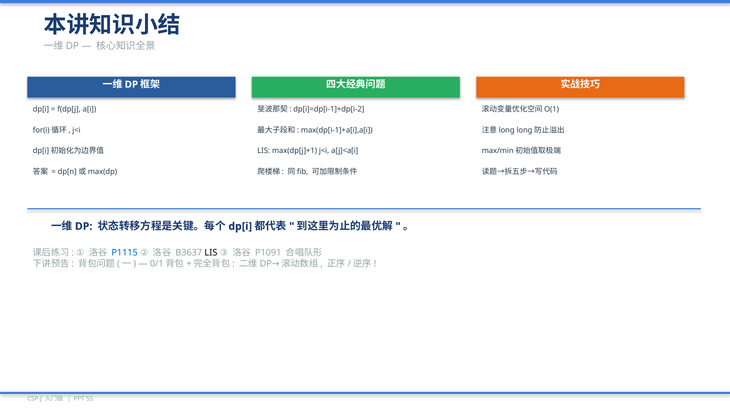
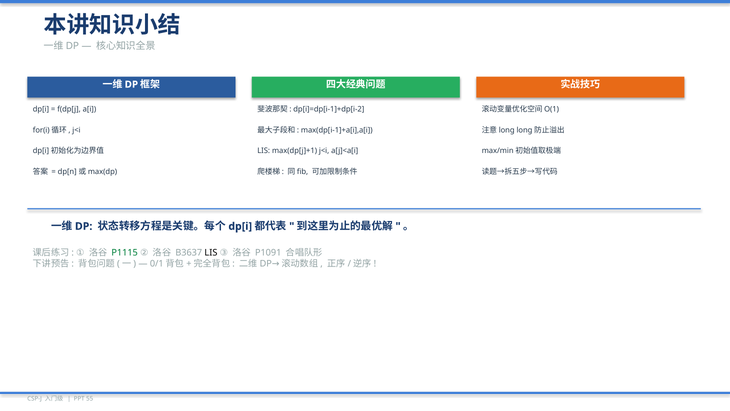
P1115 colour: blue -> green
